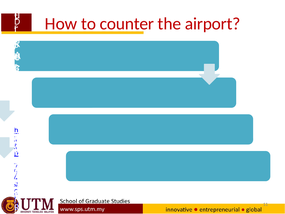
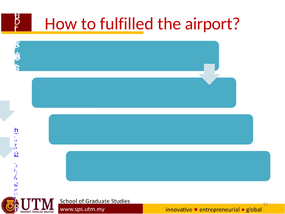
counter: counter -> fulfilled
